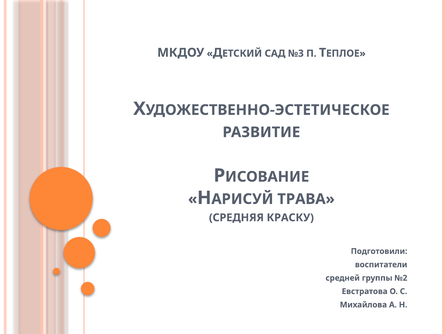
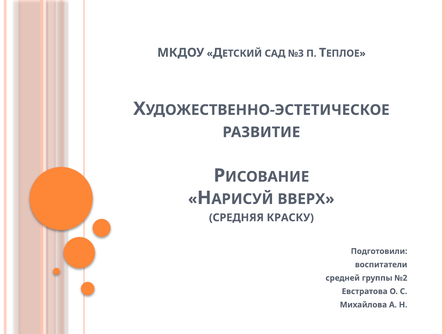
ТРАВА: ТРАВА -> ВВЕРХ
